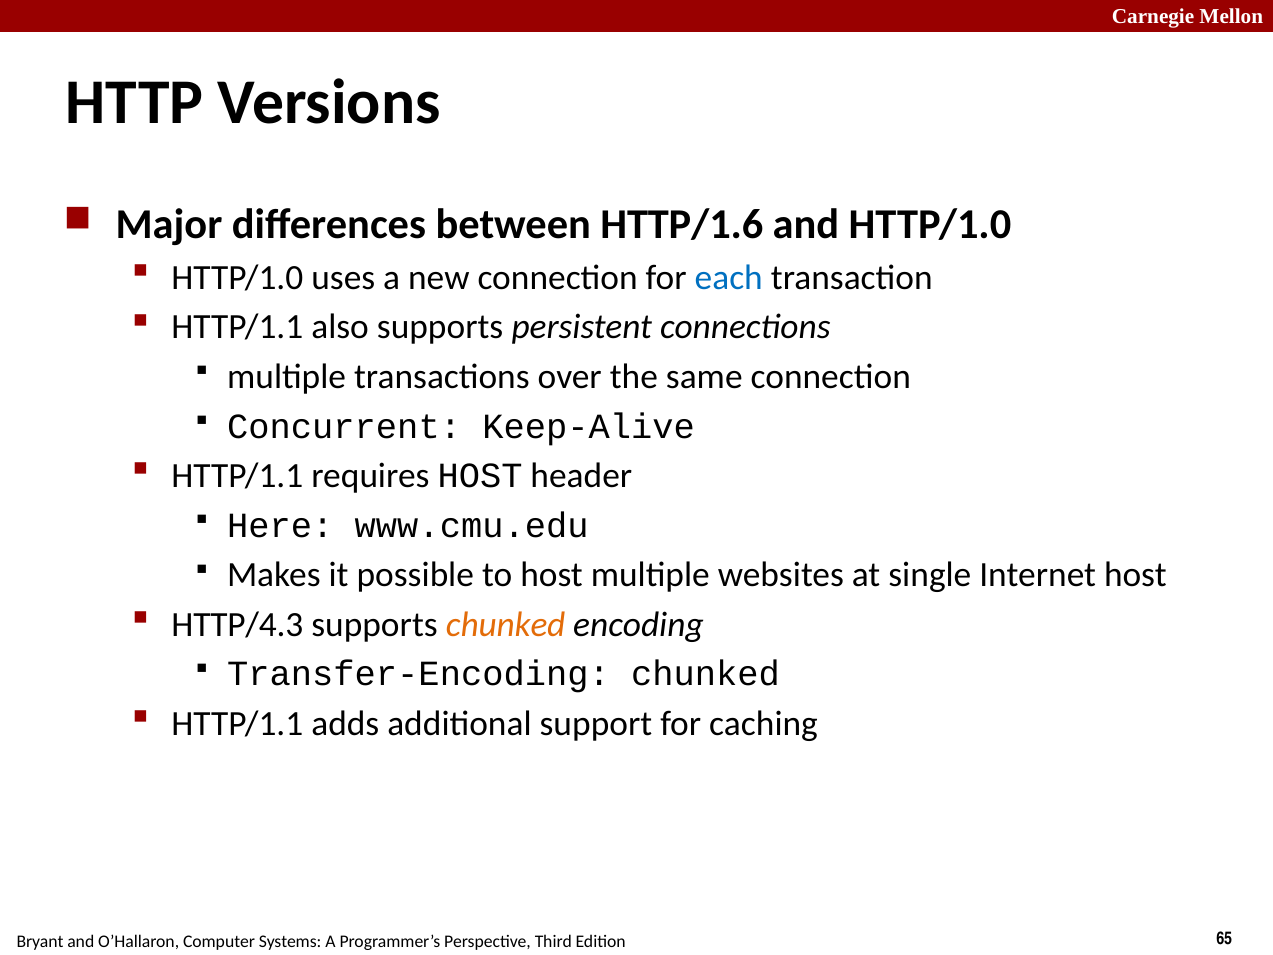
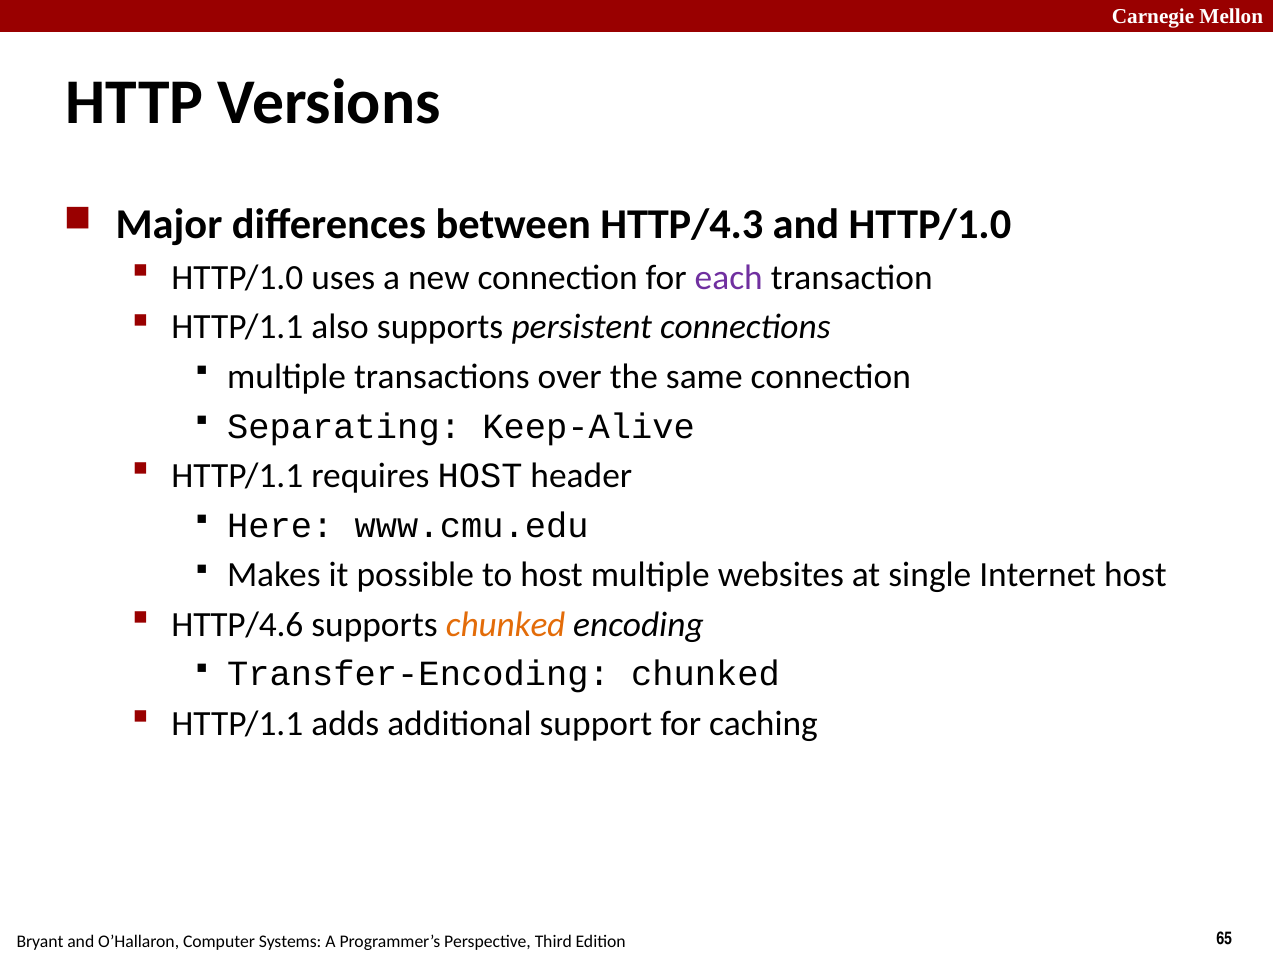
HTTP/1.6: HTTP/1.6 -> HTTP/4.3
each colour: blue -> purple
Concurrent: Concurrent -> Separating
HTTP/4.3: HTTP/4.3 -> HTTP/4.6
